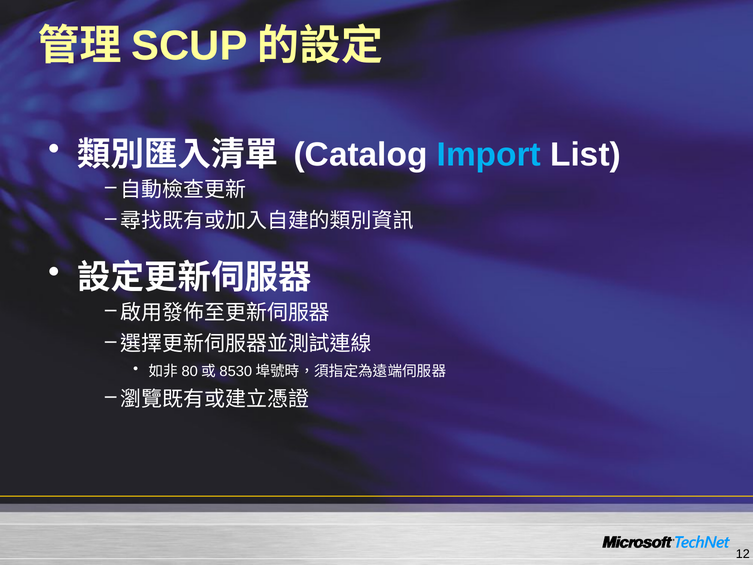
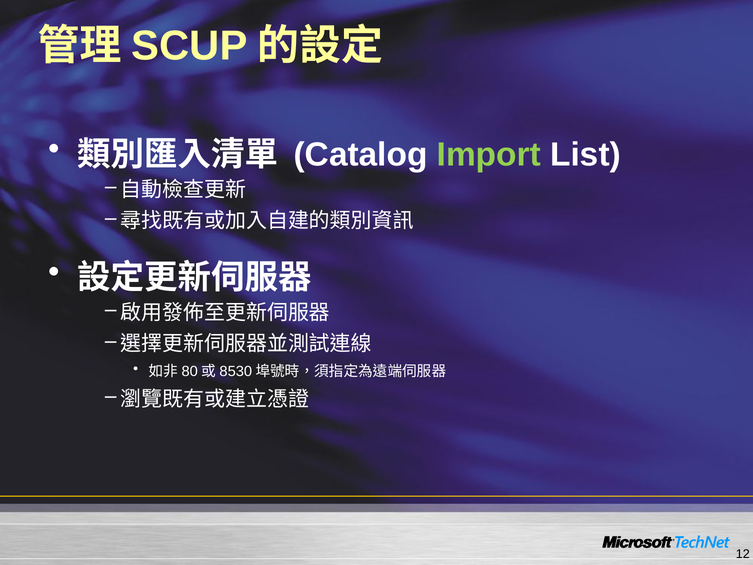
Import colour: light blue -> light green
